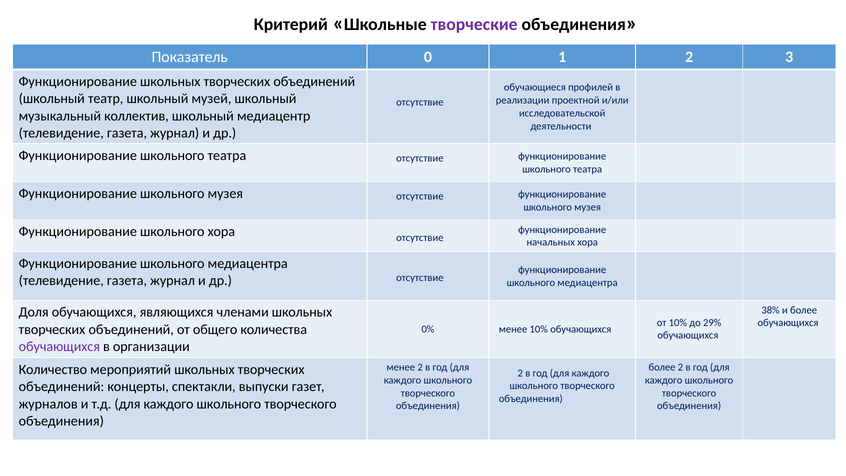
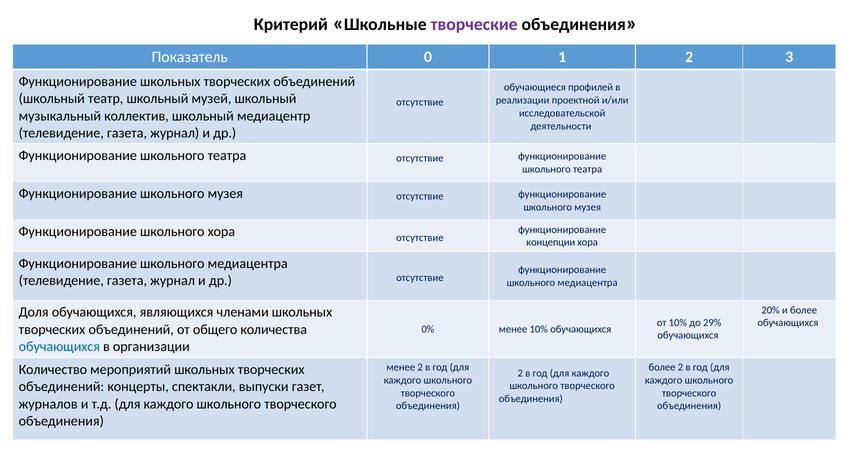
начальных: начальных -> концепции
38%: 38% -> 20%
обучающихся at (59, 347) colour: purple -> blue
